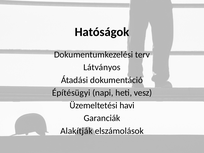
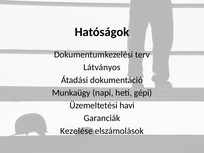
Építésügyi: Építésügyi -> Munkaügy
vesz: vesz -> gépi
Alakítják: Alakítják -> Kezelése
